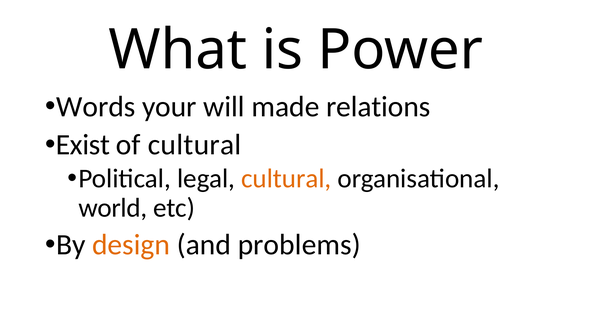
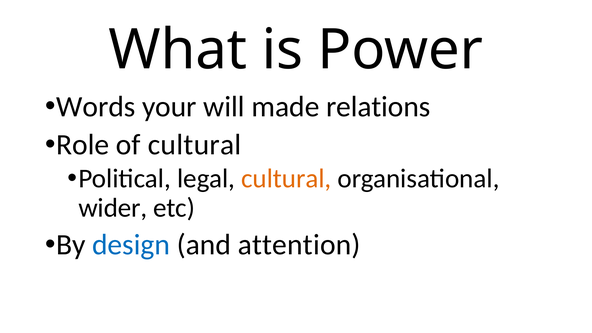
Exist: Exist -> Role
world: world -> wider
design colour: orange -> blue
problems: problems -> attention
